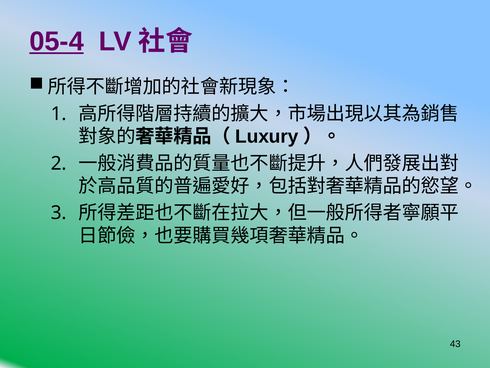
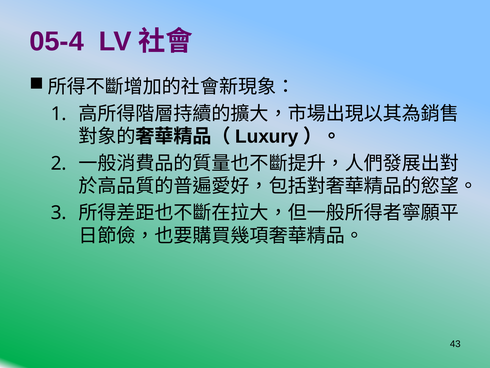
05-4 underline: present -> none
